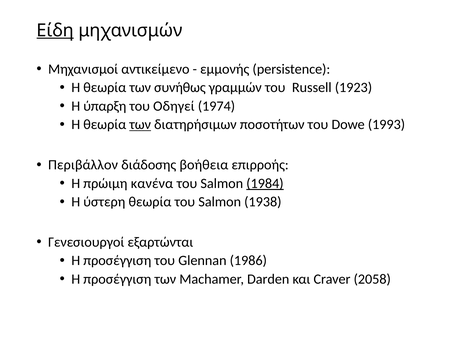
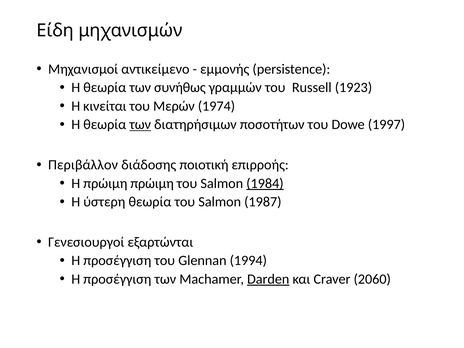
Είδη underline: present -> none
ύπαρξη: ύπαρξη -> κινείται
Οδηγεί: Οδηγεί -> Μερών
1993: 1993 -> 1997
βοήθεια: βοήθεια -> ποιοτική
πρώιμη κανένα: κανένα -> πρώιμη
1938: 1938 -> 1987
1986: 1986 -> 1994
Darden underline: none -> present
2058: 2058 -> 2060
